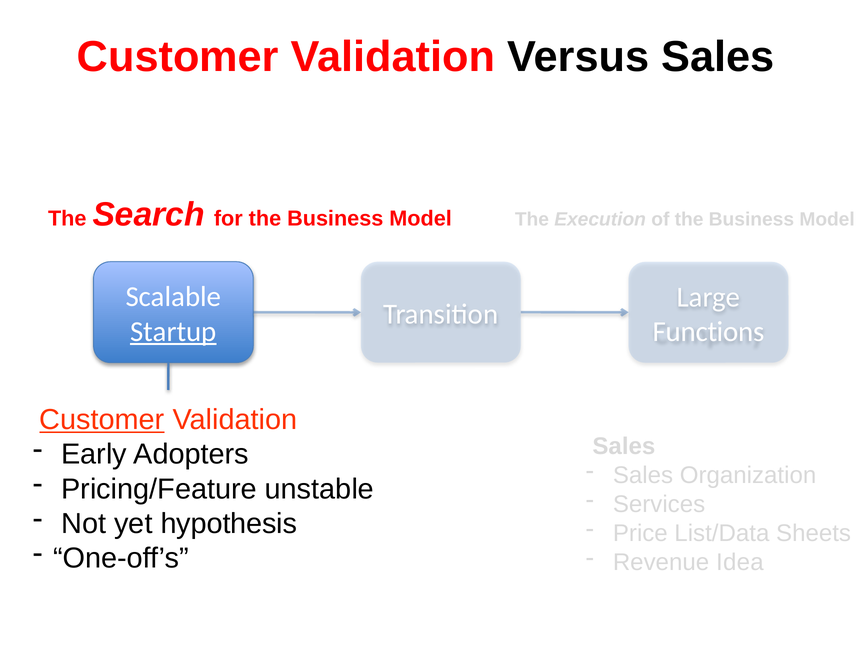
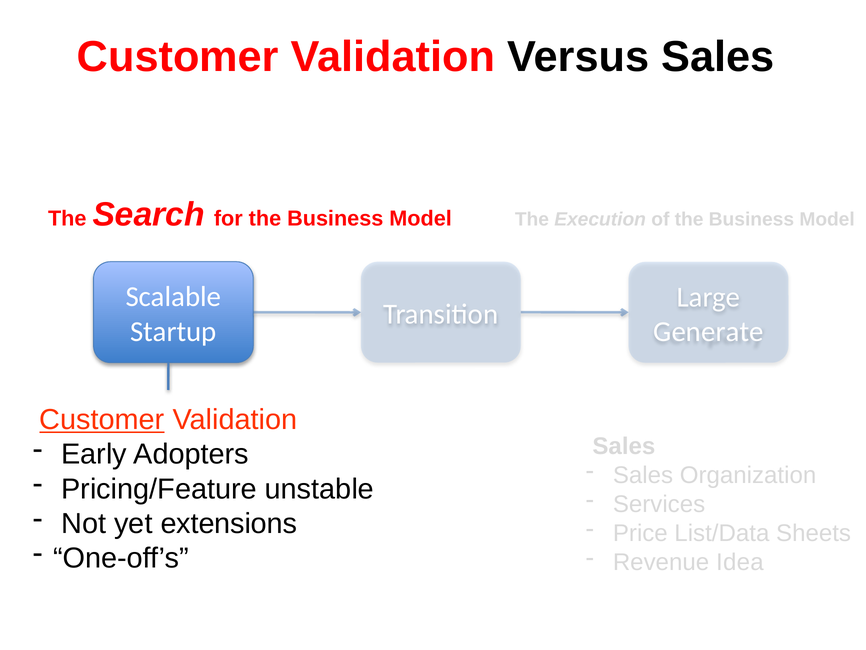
Startup underline: present -> none
Functions: Functions -> Generate
hypothesis: hypothesis -> extensions
